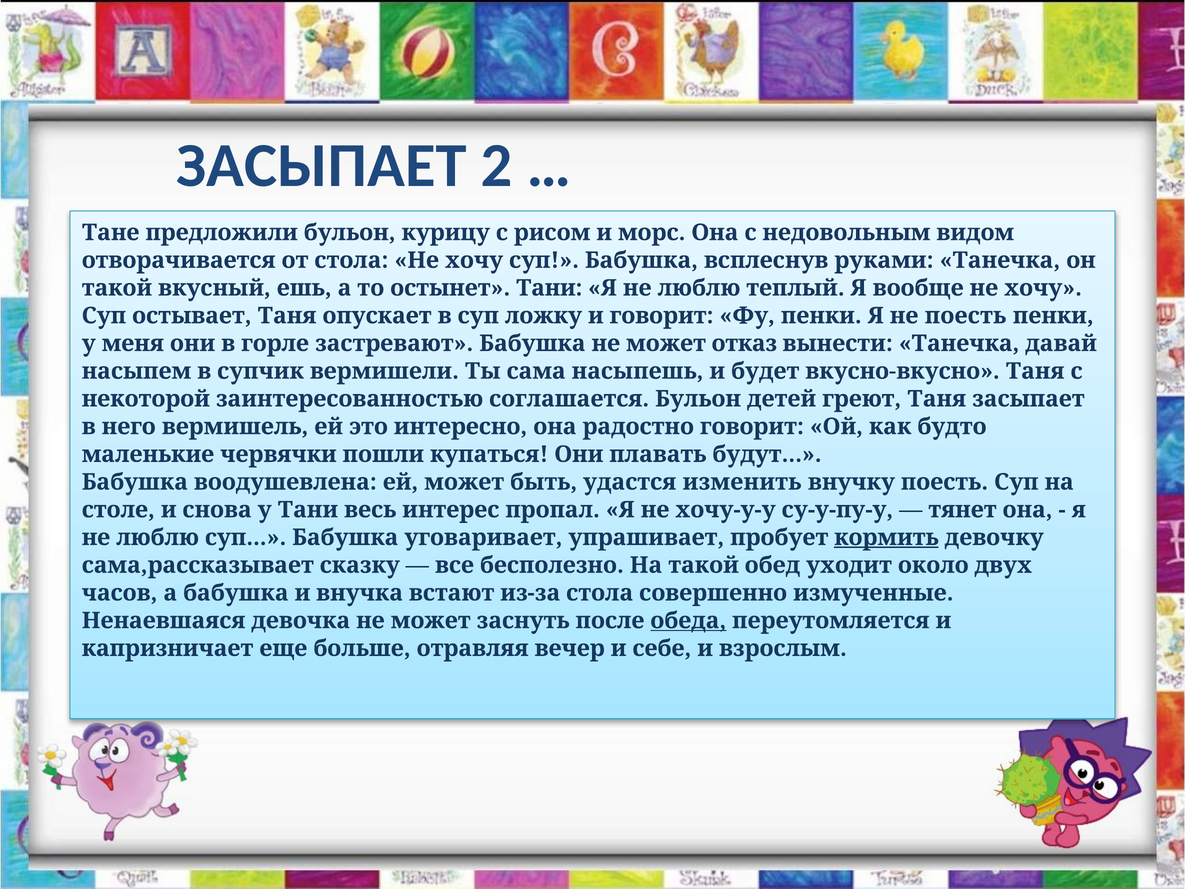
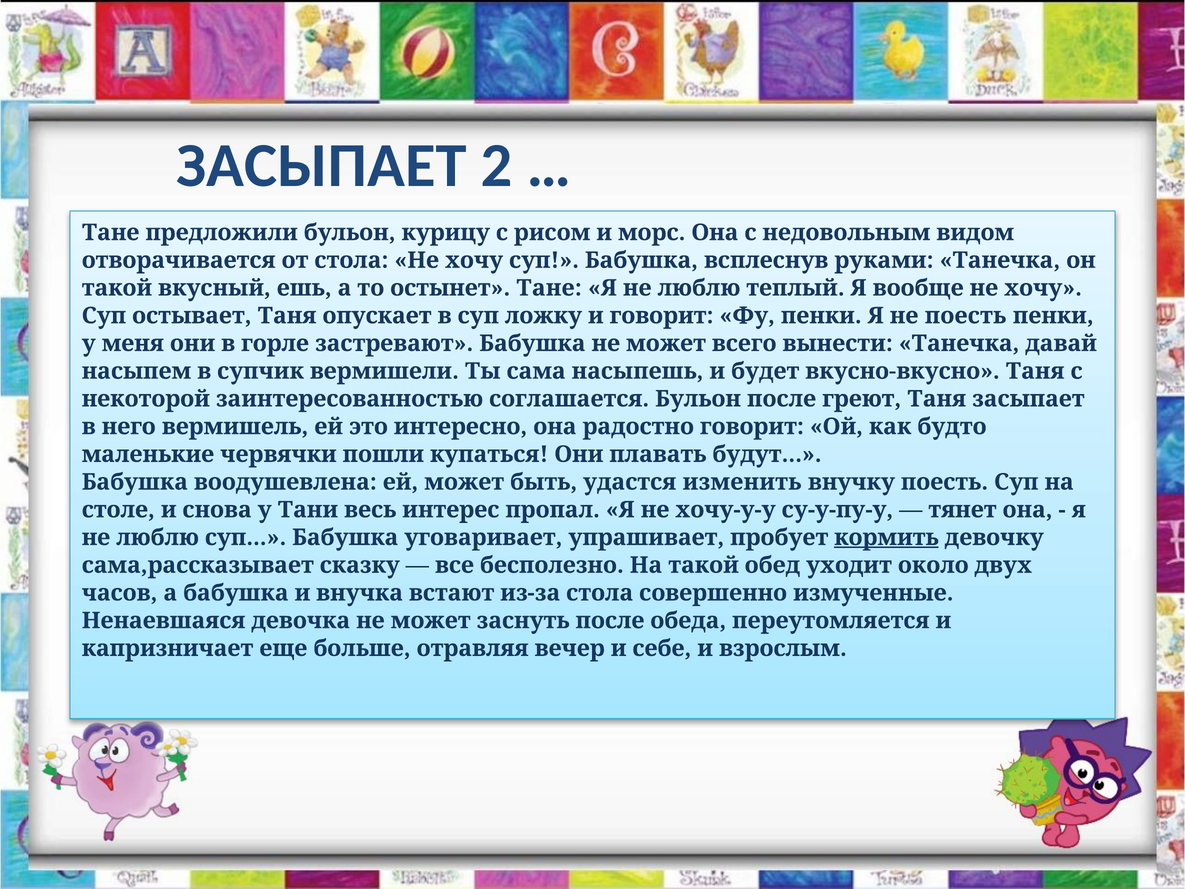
остынет Тани: Тани -> Тане
отказ: отказ -> всего
Бульон детей: детей -> после
обеда underline: present -> none
